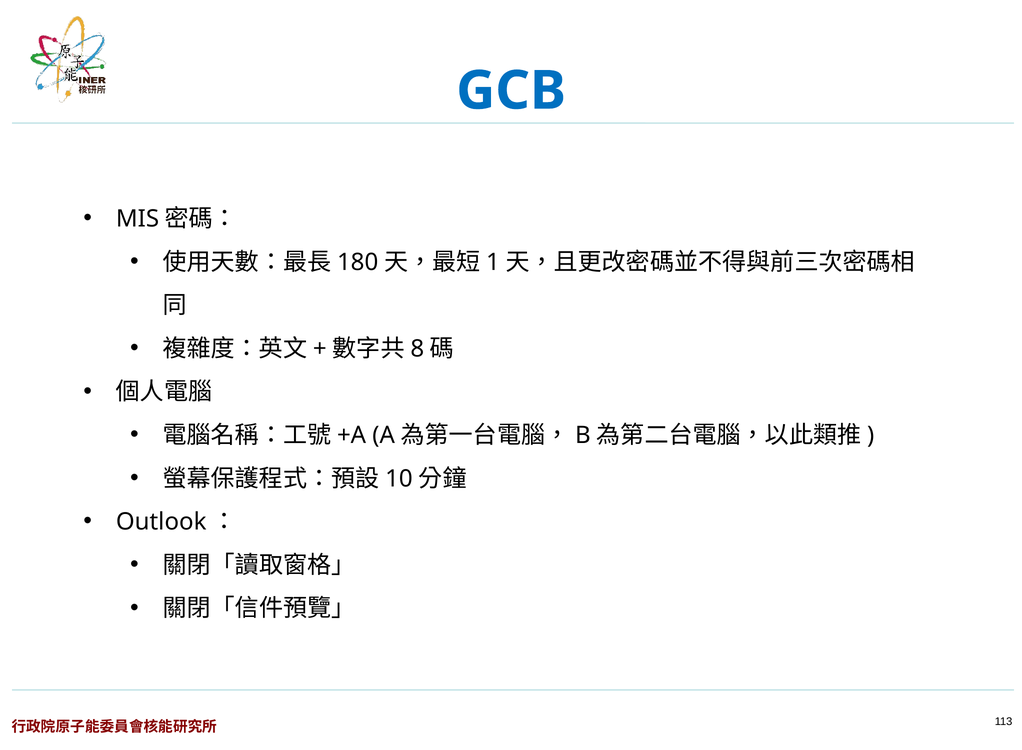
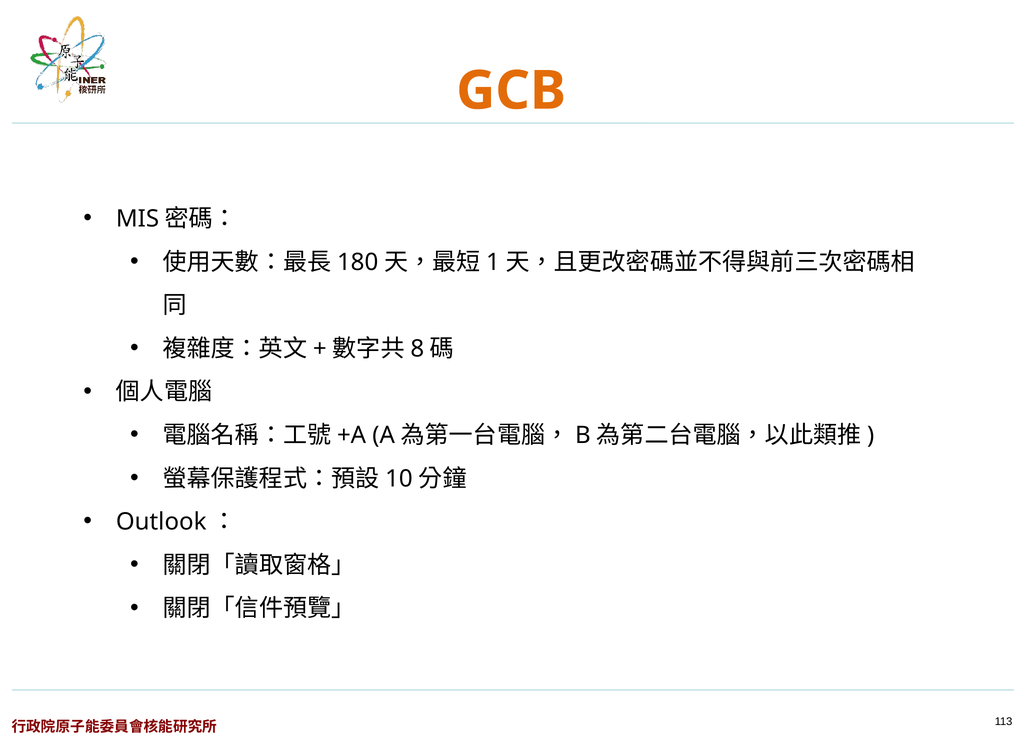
GCB colour: blue -> orange
